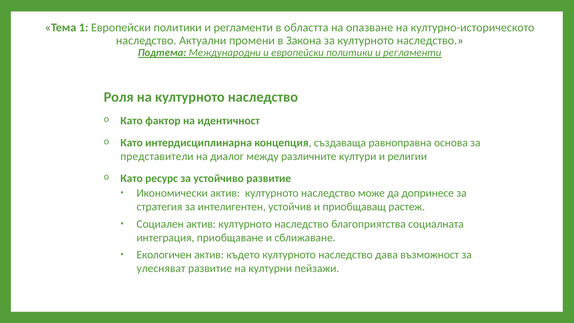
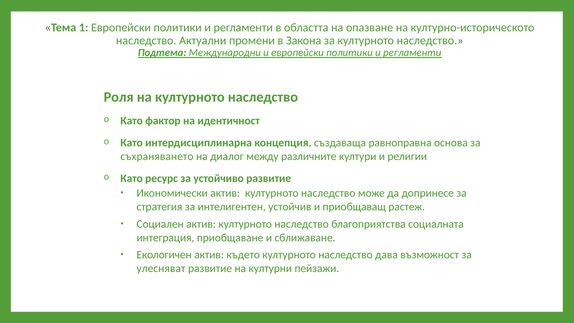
представители: представители -> съхраняването
